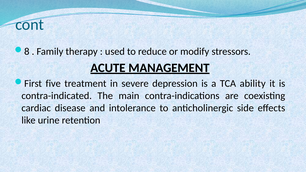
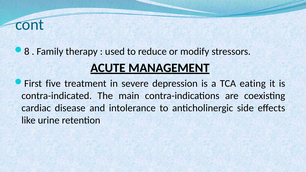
ability: ability -> eating
